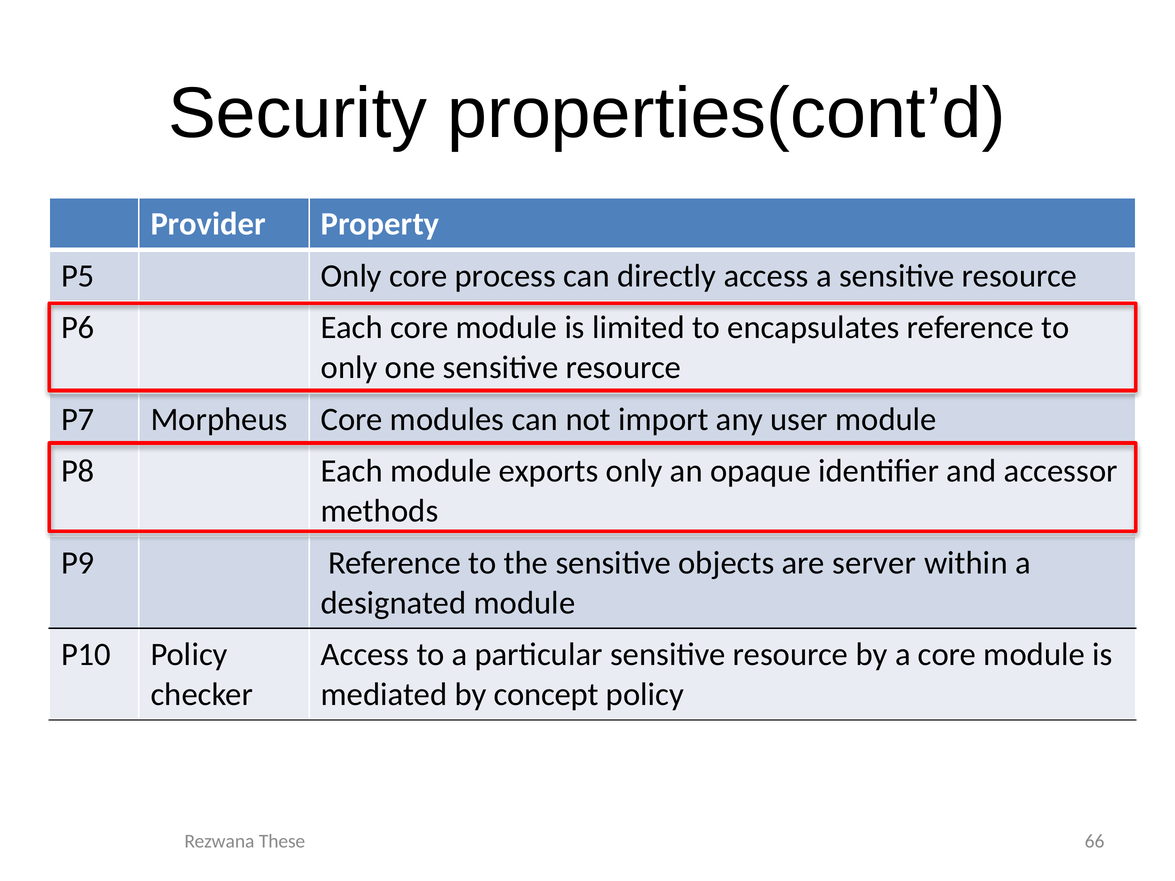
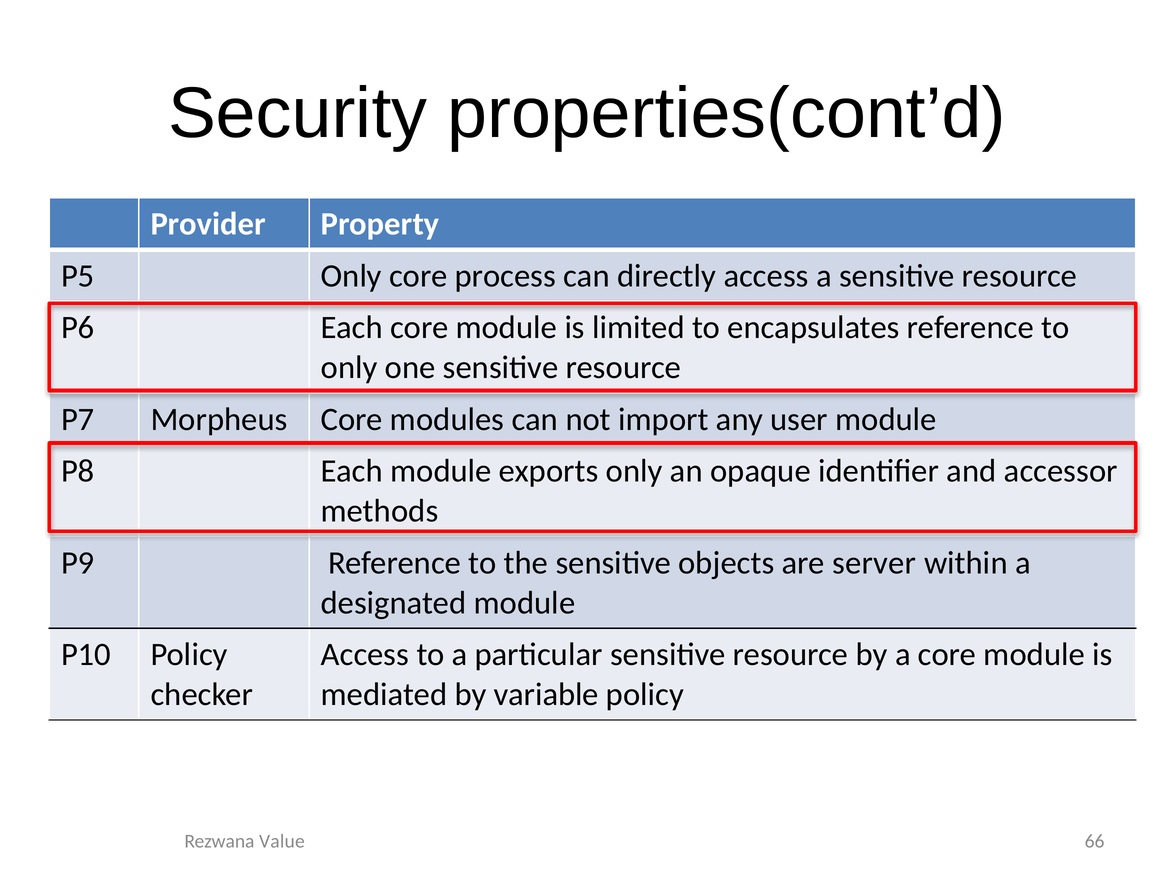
concept: concept -> variable
These: These -> Value
